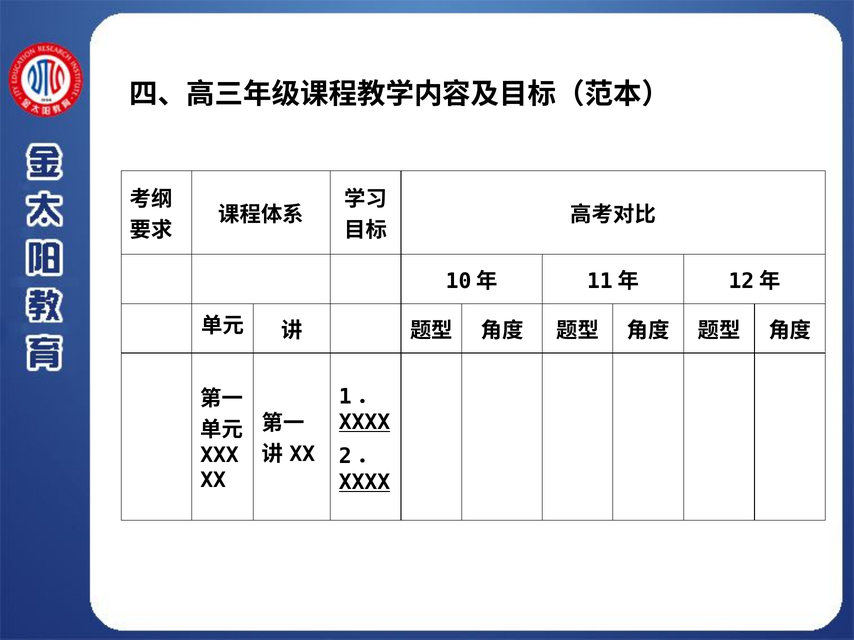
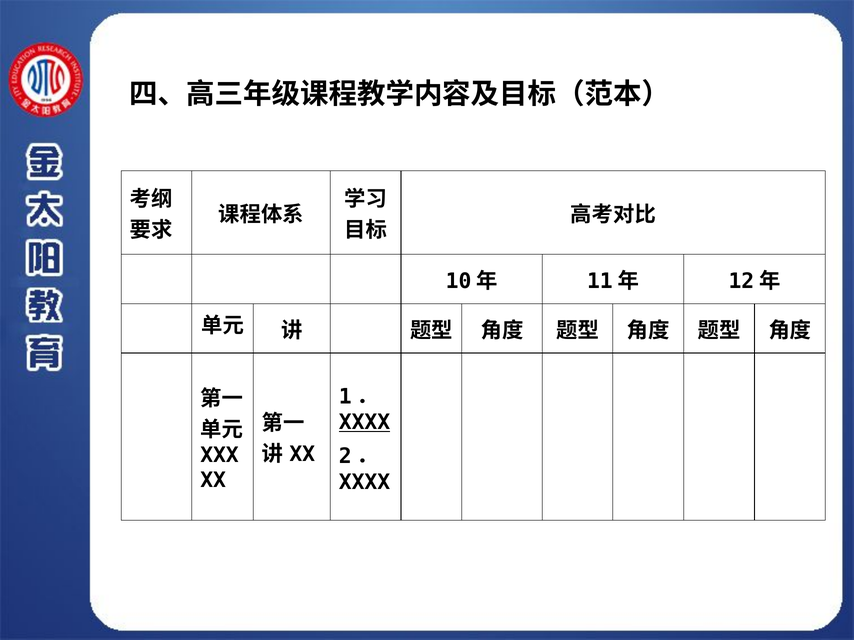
XXXX at (365, 483) underline: present -> none
